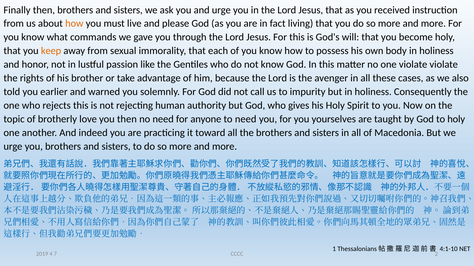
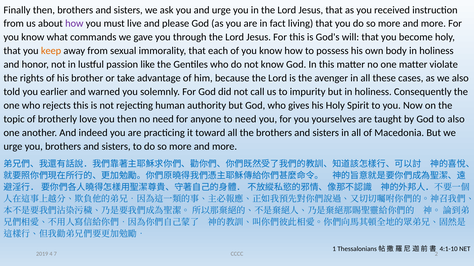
how at (74, 24) colour: orange -> purple
one violate: violate -> matter
to holy: holy -> also
